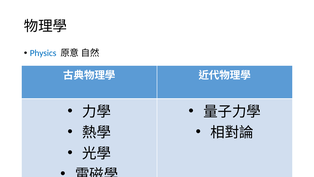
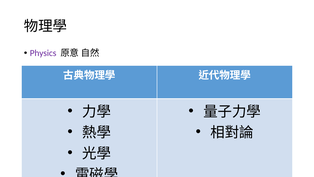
Physics colour: blue -> purple
